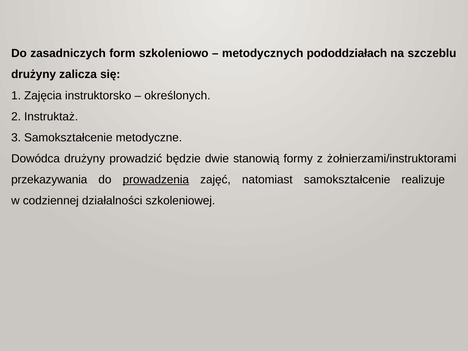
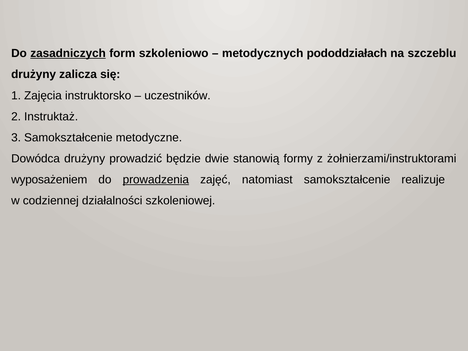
zasadniczych underline: none -> present
określonych: określonych -> uczestników
przekazywania: przekazywania -> wyposażeniem
